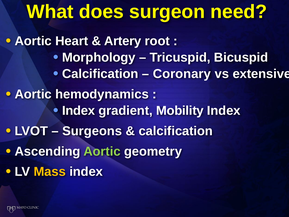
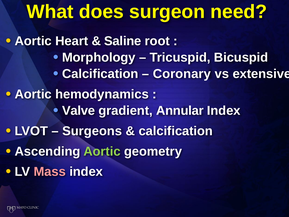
Artery: Artery -> Saline
Index at (79, 111): Index -> Valve
Mobility: Mobility -> Annular
Mass colour: yellow -> pink
